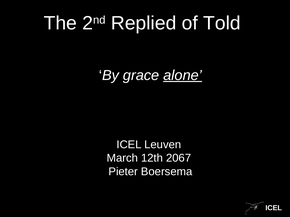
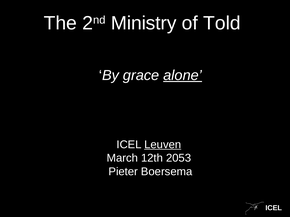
Replied: Replied -> Ministry
Leuven underline: none -> present
2067: 2067 -> 2053
